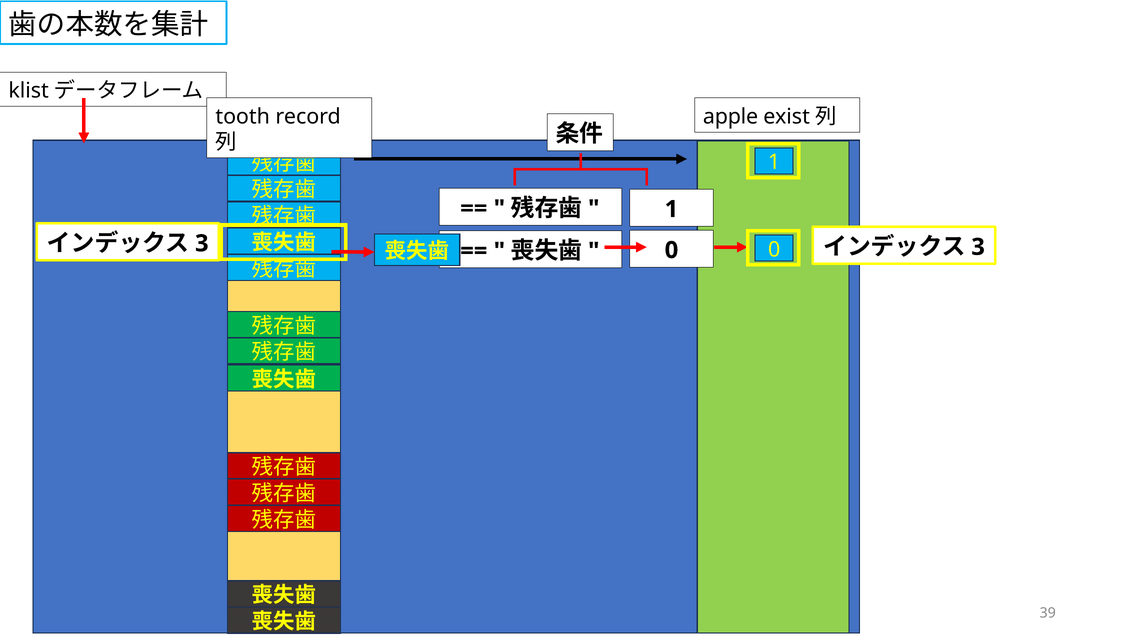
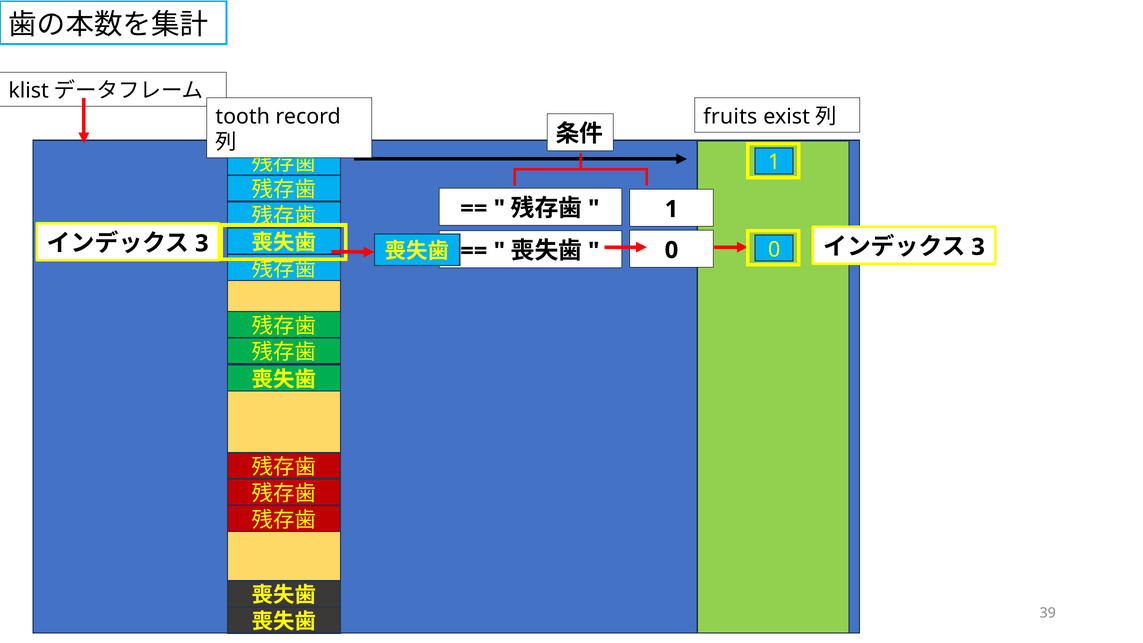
apple: apple -> fruits
